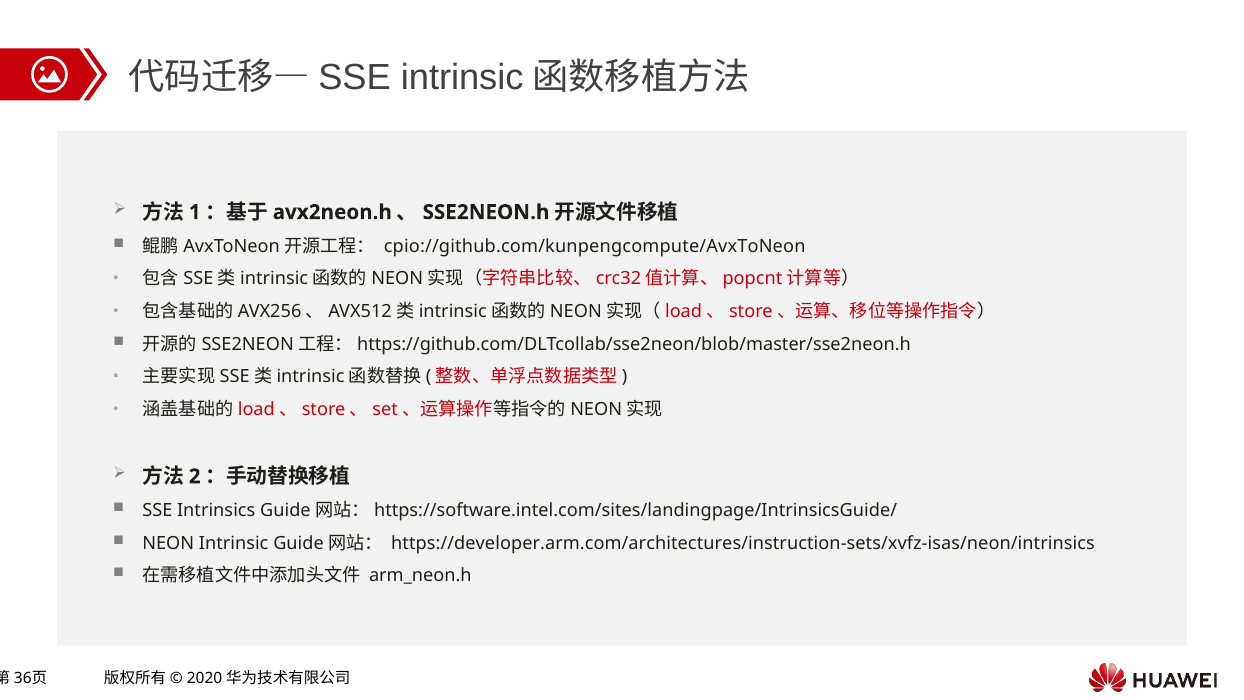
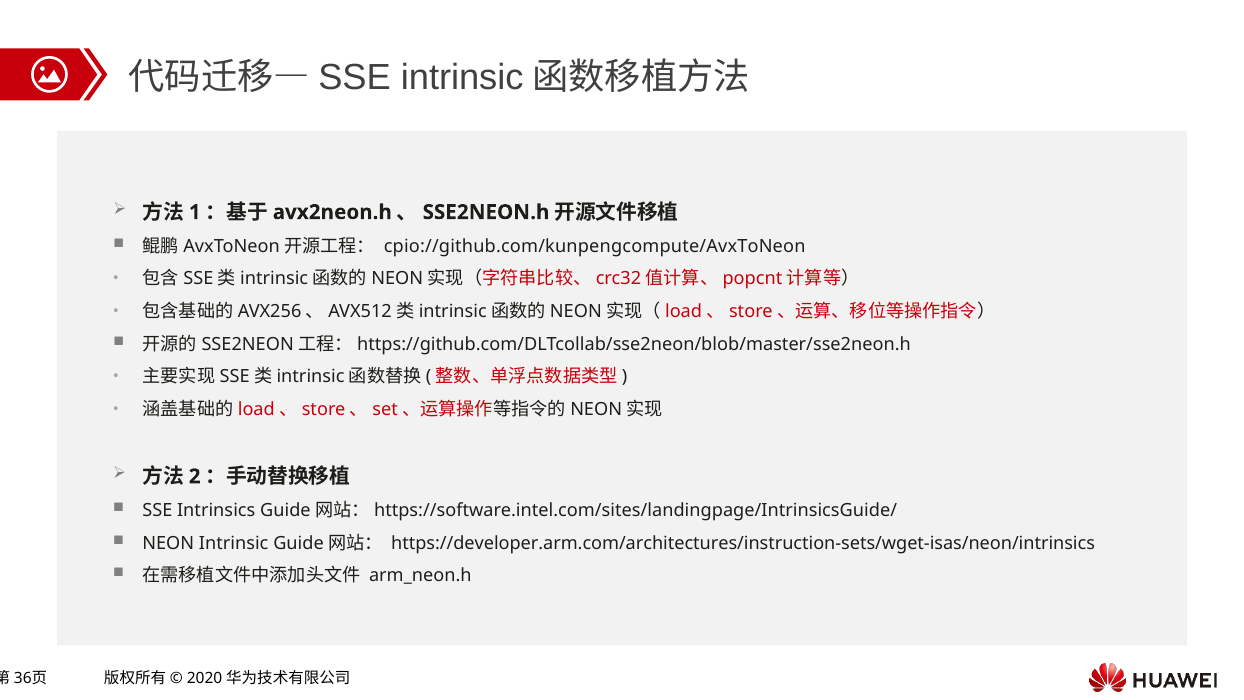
https://developer.arm.com/architectures/instruction-sets/xvfz-isas/neon/intrinsics: https://developer.arm.com/architectures/instruction-sets/xvfz-isas/neon/intrinsics -> https://developer.arm.com/architectures/instruction-sets/wget-isas/neon/intrinsics
